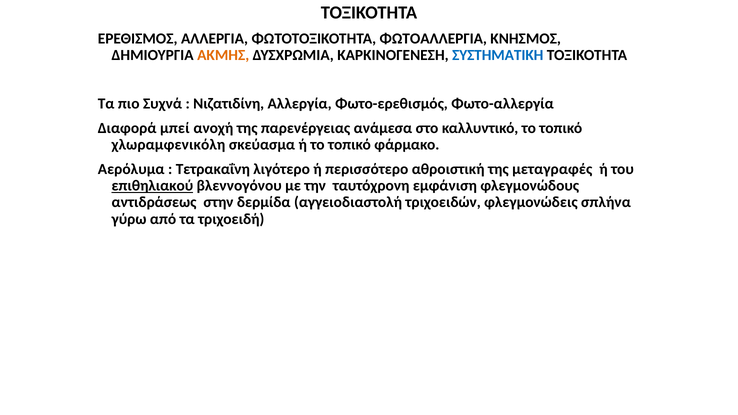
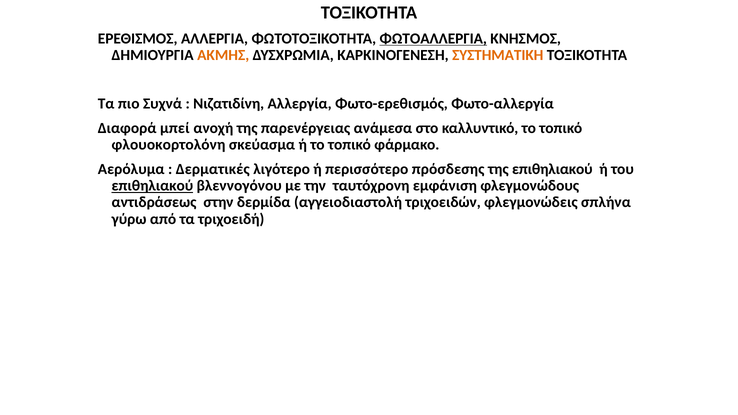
ΦΩΤΟΑΛΛΕΡΓΙΑ underline: none -> present
ΣΥΣΤΗΜΑΤΙΚΗ colour: blue -> orange
χλωραμφενικόλη: χλωραμφενικόλη -> φλουοκορτολόνη
Τετρακαΐνη: Τετρακαΐνη -> Δερματικές
αθροιστική: αθροιστική -> πρόσδεσης
της μεταγραφές: μεταγραφές -> επιθηλιακού
